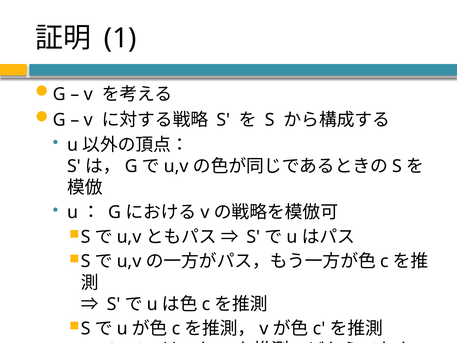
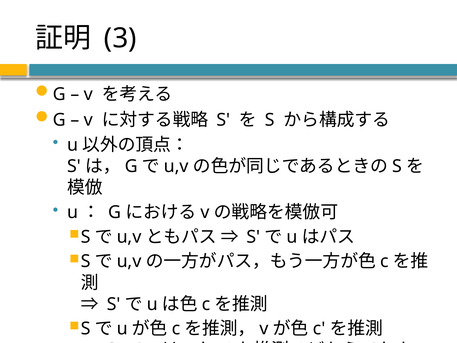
1: 1 -> 3
